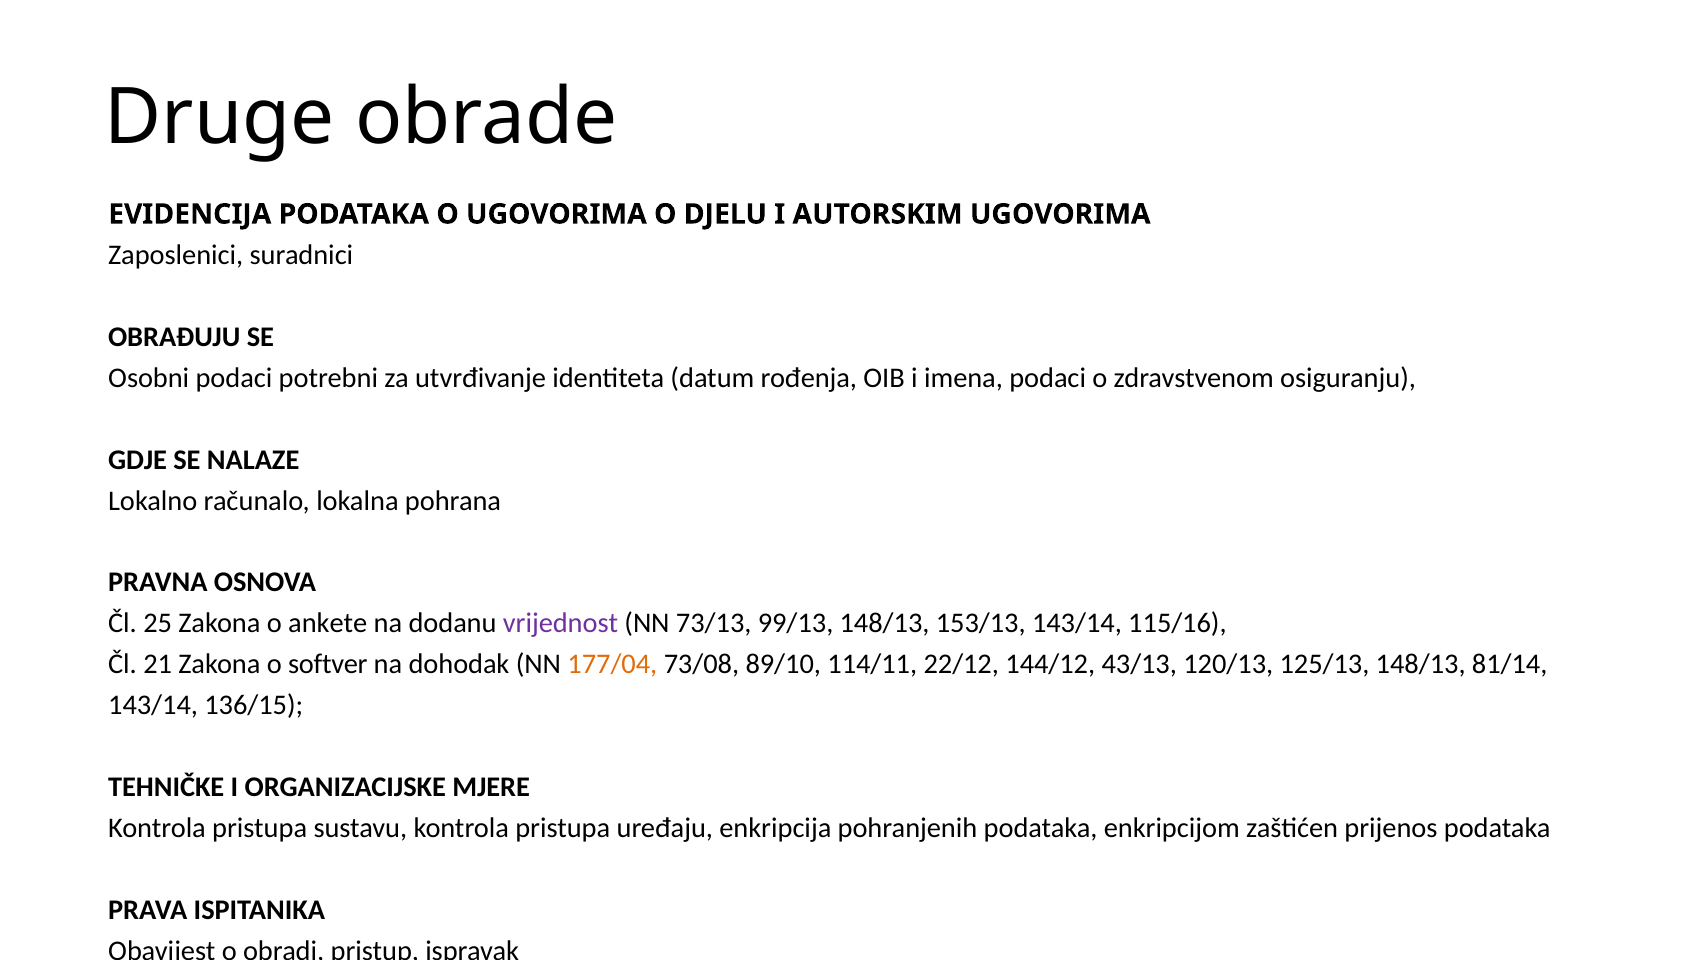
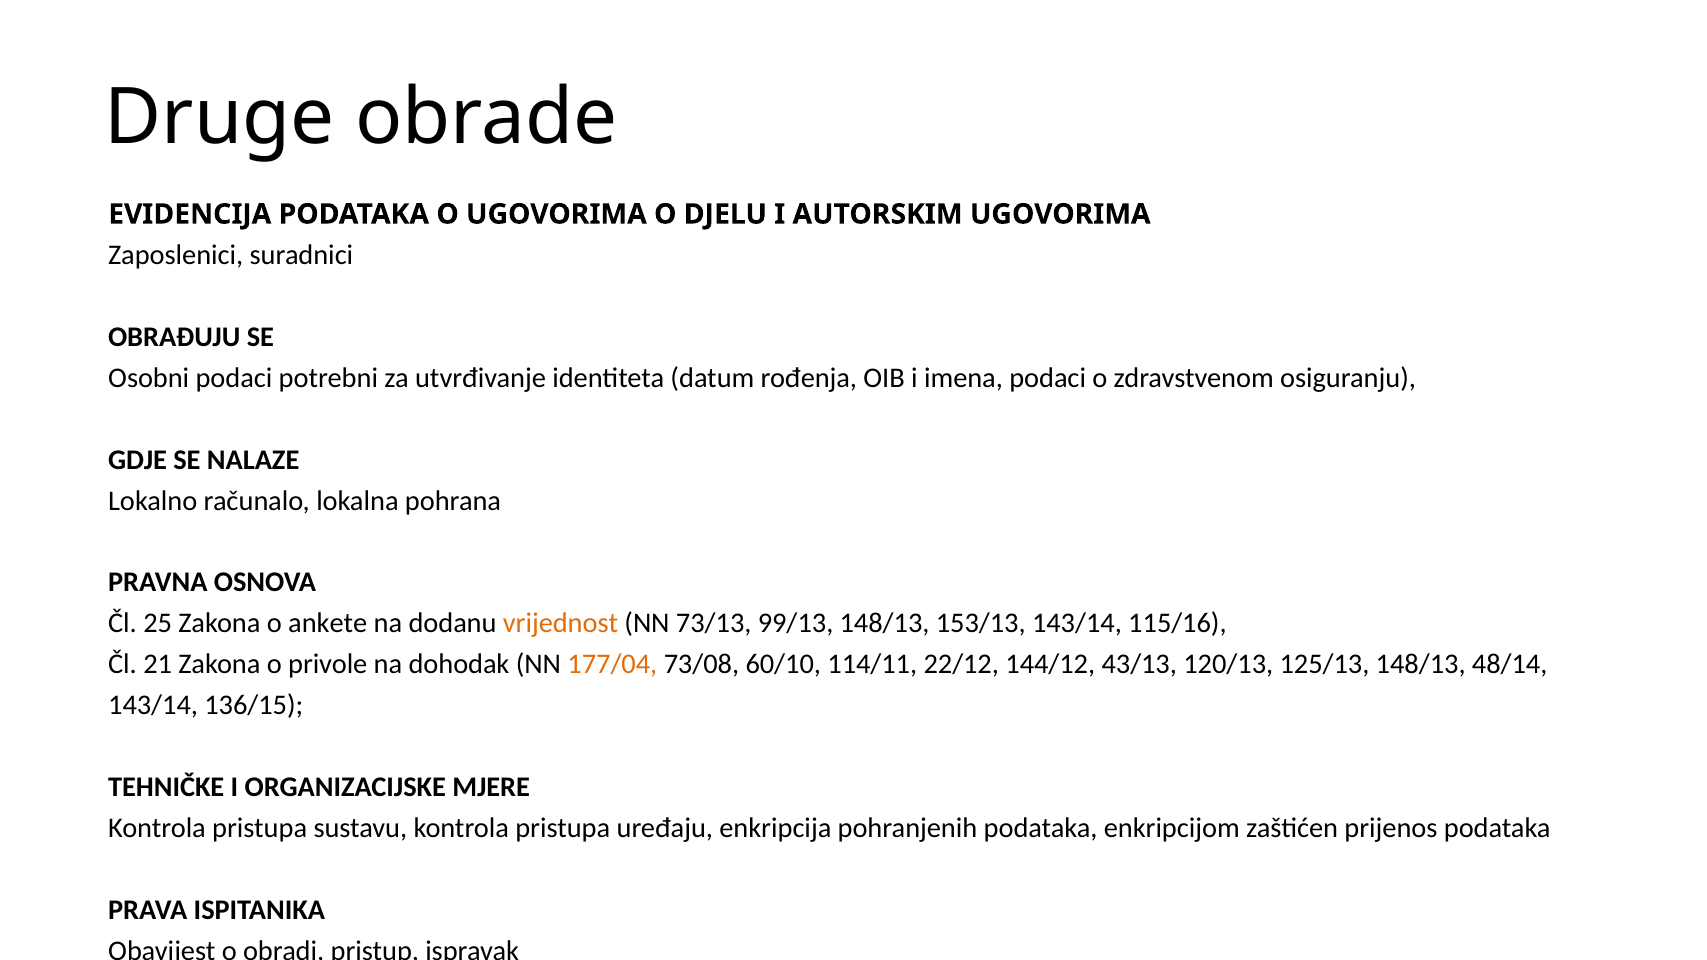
vrijednost colour: purple -> orange
softver: softver -> privole
89/10: 89/10 -> 60/10
81/14: 81/14 -> 48/14
